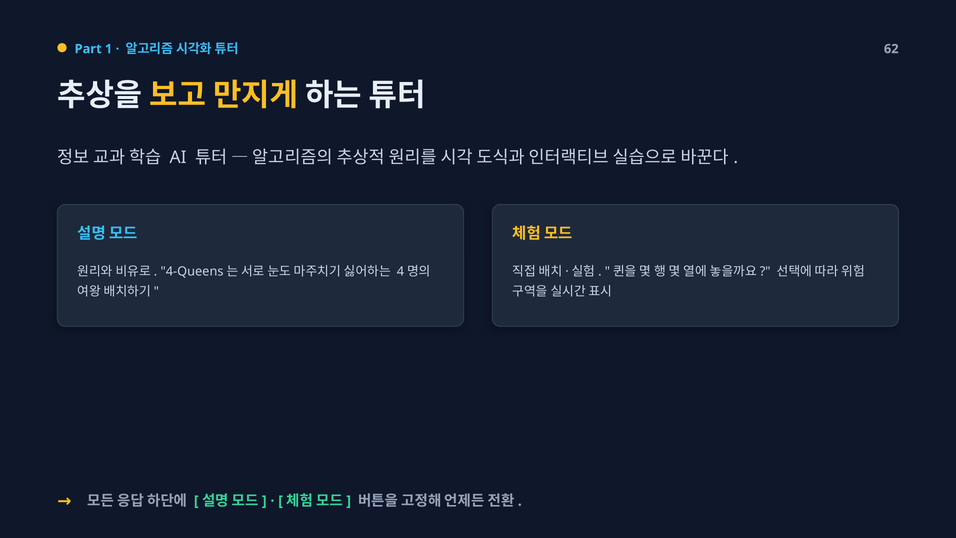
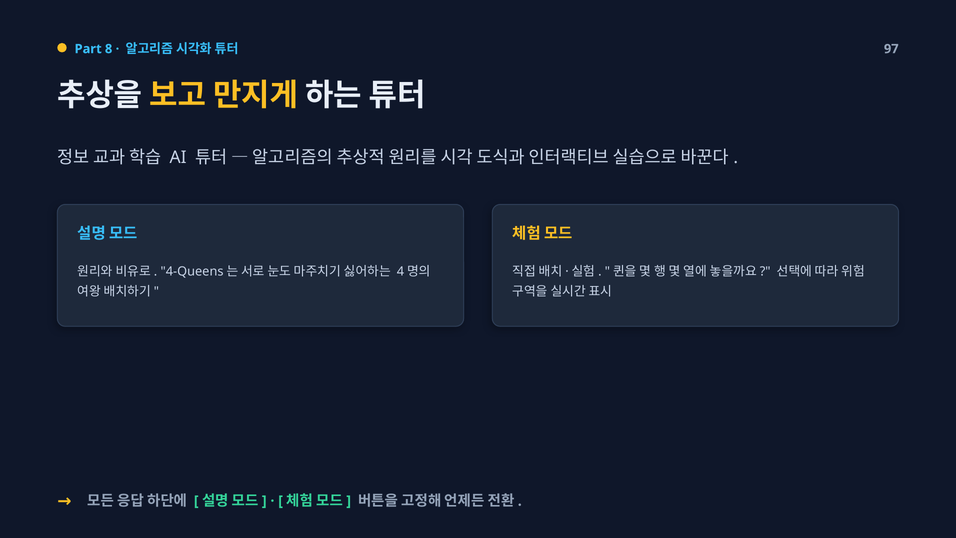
1: 1 -> 8
62: 62 -> 97
